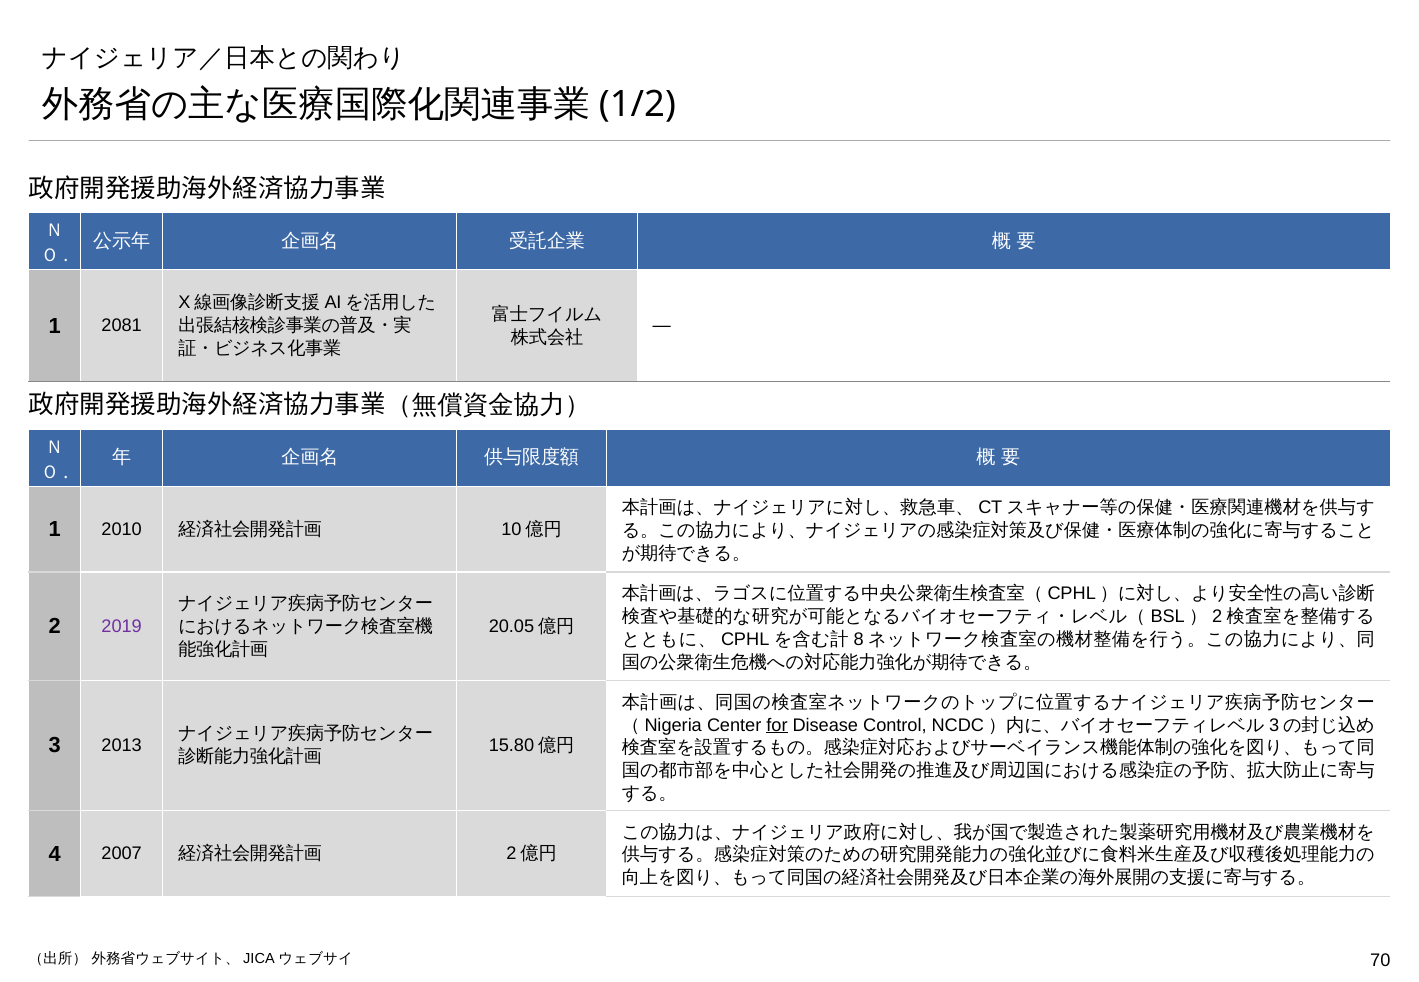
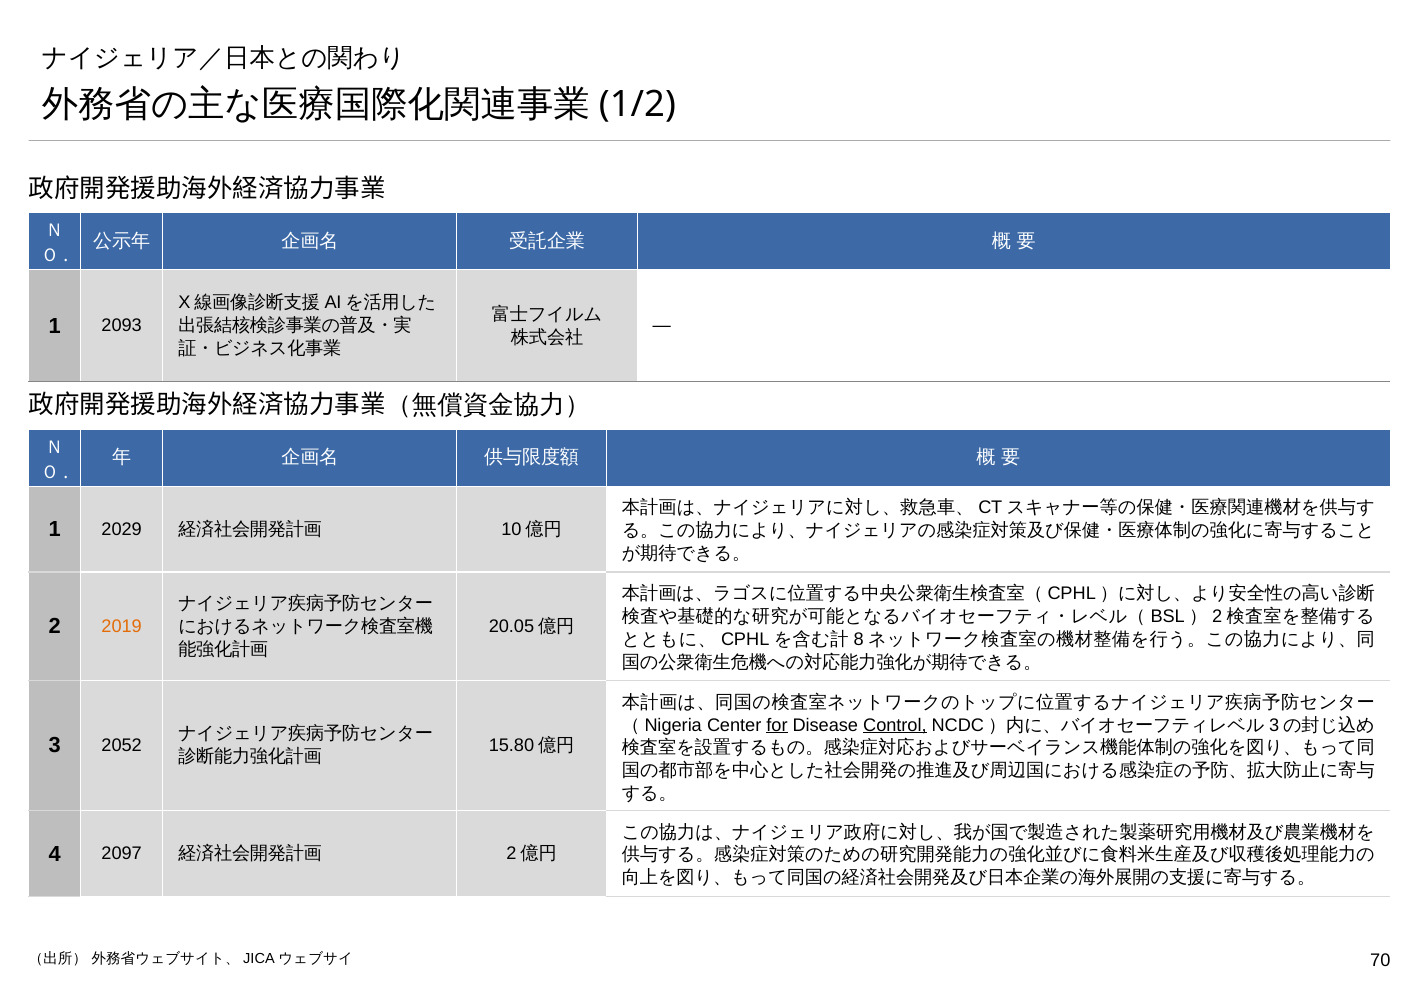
2081: 2081 -> 2093
2010: 2010 -> 2029
2019 colour: purple -> orange
Control underline: none -> present
2013: 2013 -> 2052
2007: 2007 -> 2097
